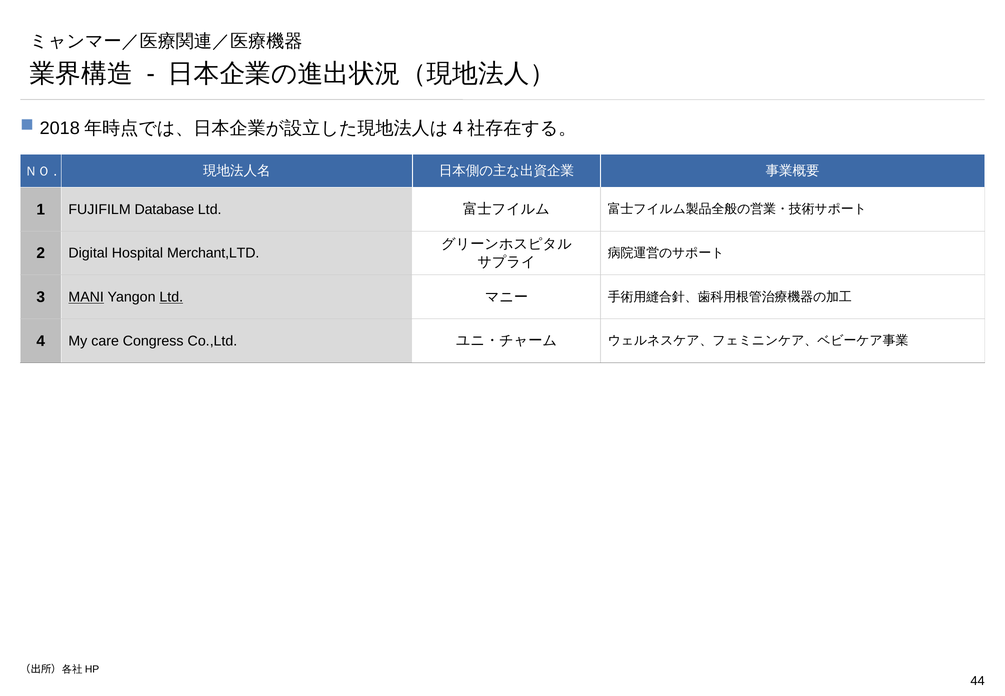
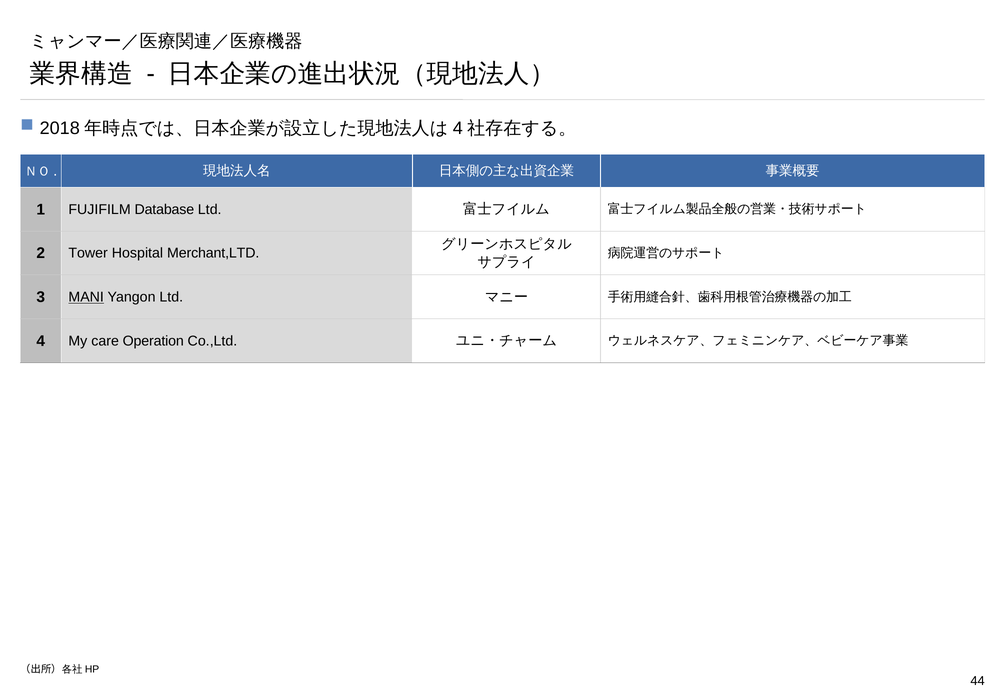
Digital: Digital -> Tower
Ltd at (171, 297) underline: present -> none
Congress: Congress -> Operation
